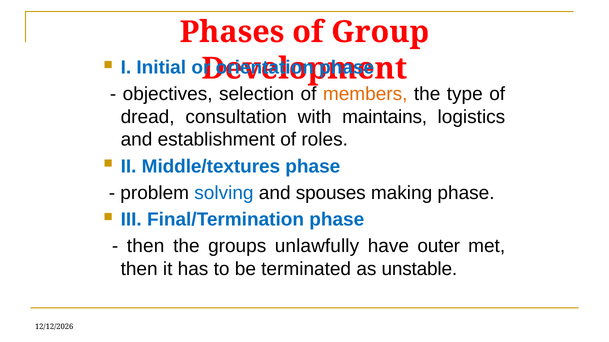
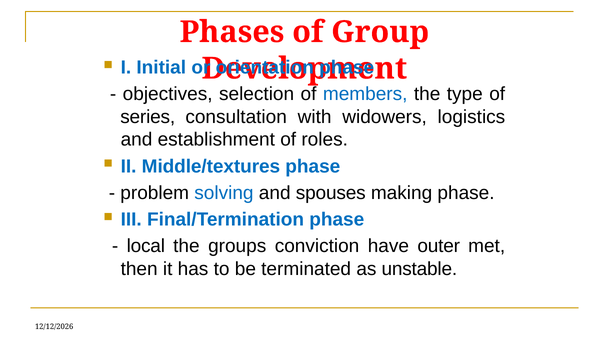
members colour: orange -> blue
dread: dread -> series
maintains: maintains -> widowers
then at (146, 247): then -> local
unlawfully: unlawfully -> conviction
